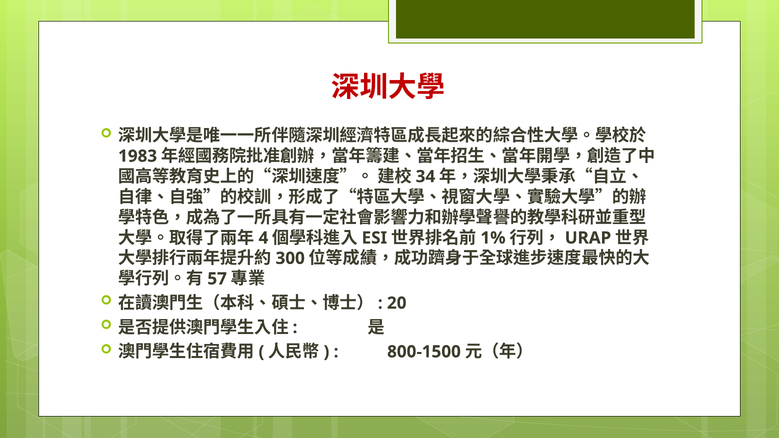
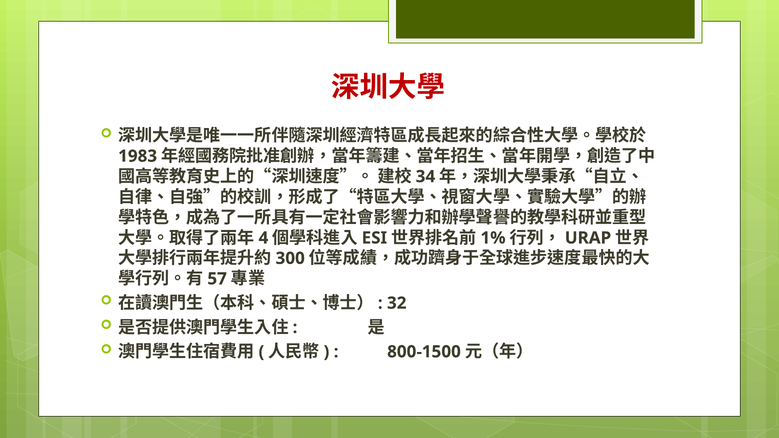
20: 20 -> 32
